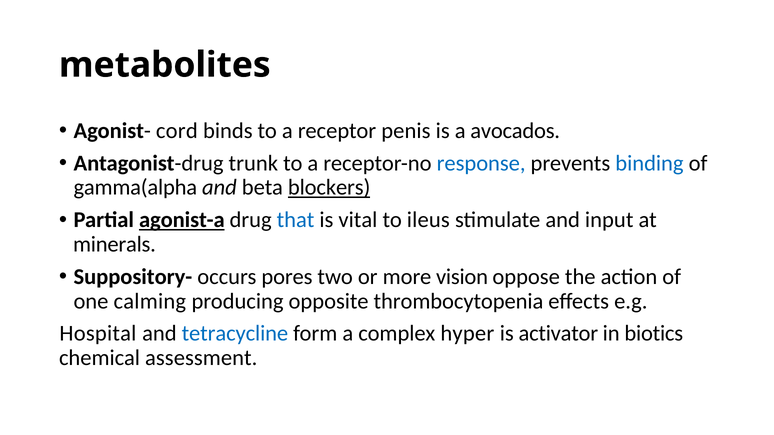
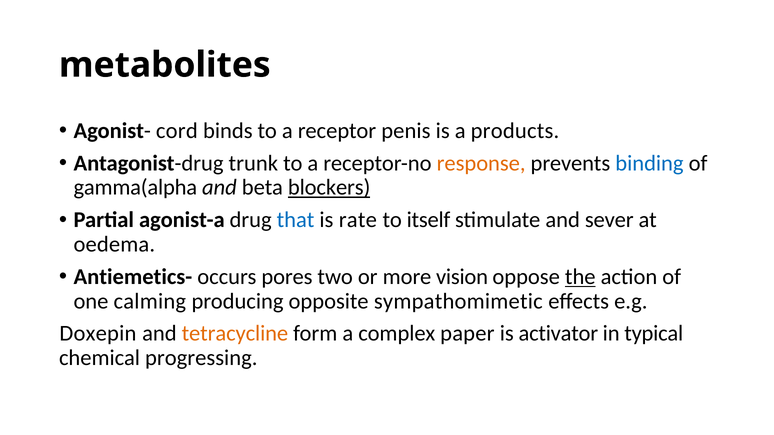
avocados: avocados -> products
response colour: blue -> orange
agonist-a underline: present -> none
vital: vital -> rate
ileus: ileus -> itself
input: input -> sever
minerals: minerals -> oedema
Suppository-: Suppository- -> Antiemetics-
the underline: none -> present
thrombocytopenia: thrombocytopenia -> sympathomimetic
Hospital: Hospital -> Doxepin
tetracycline colour: blue -> orange
hyper: hyper -> paper
biotics: biotics -> typical
assessment: assessment -> progressing
